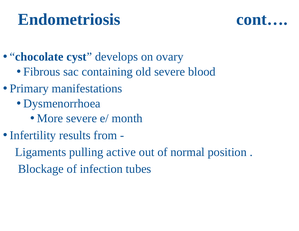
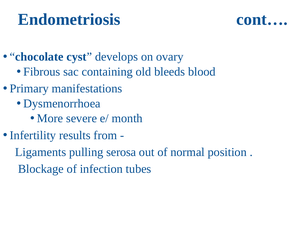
old severe: severe -> bleeds
active: active -> serosa
